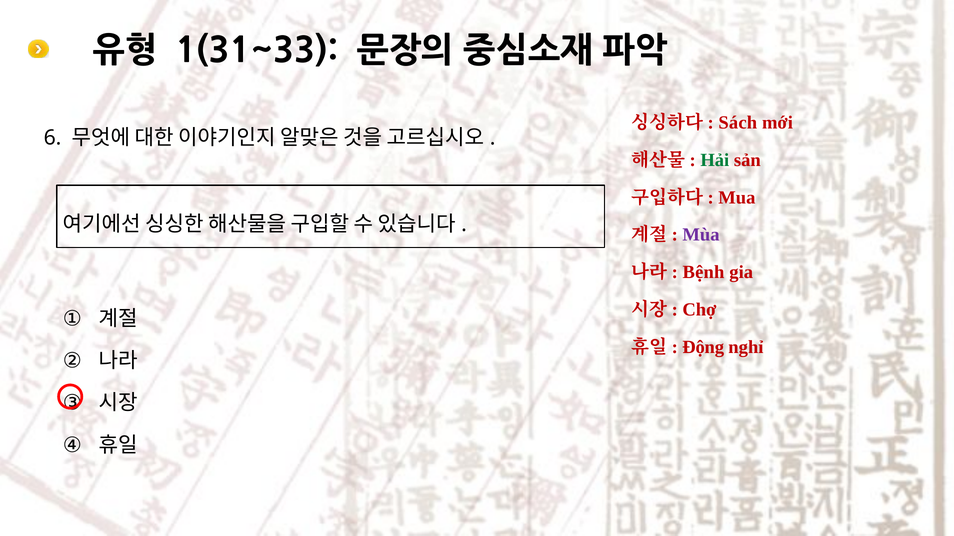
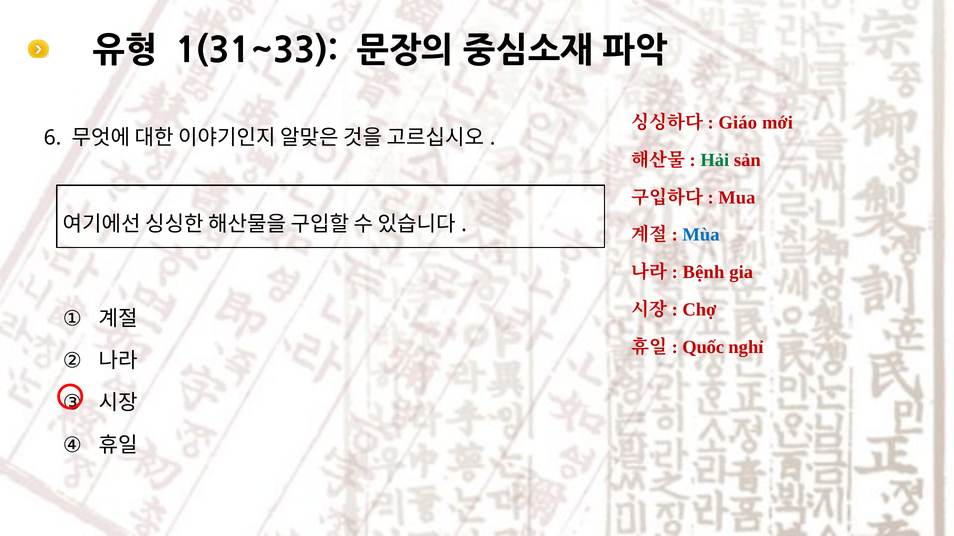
Sách: Sách -> Giáo
Mùa colour: purple -> blue
Động: Động -> Quốc
